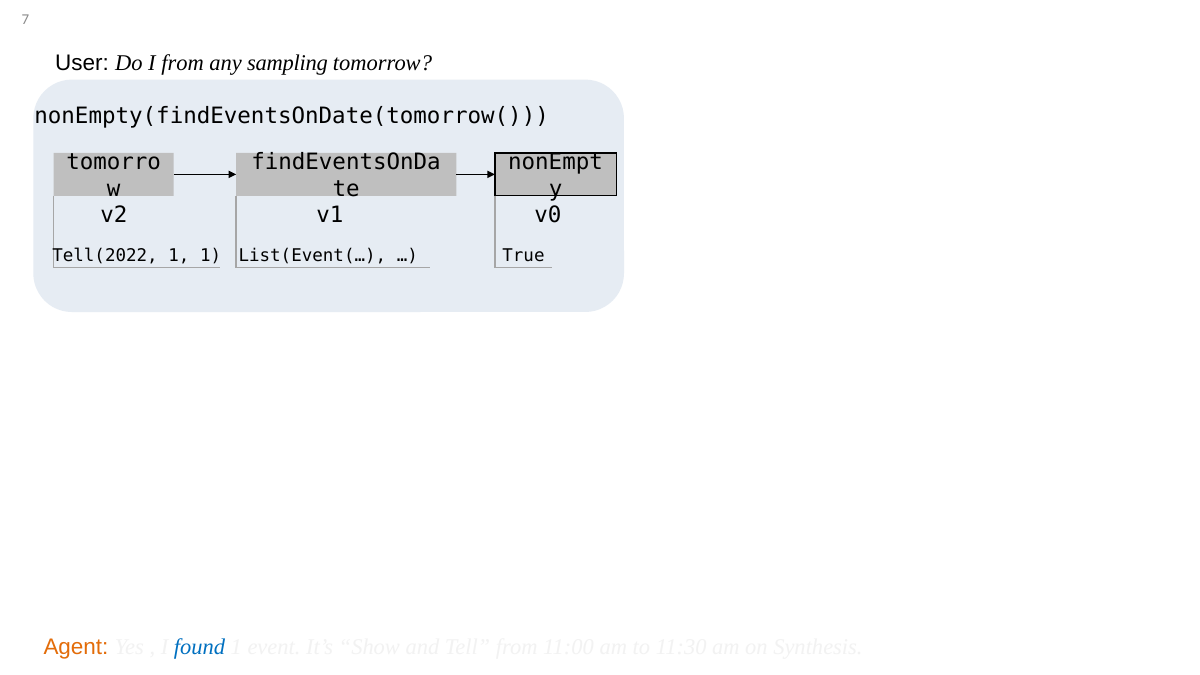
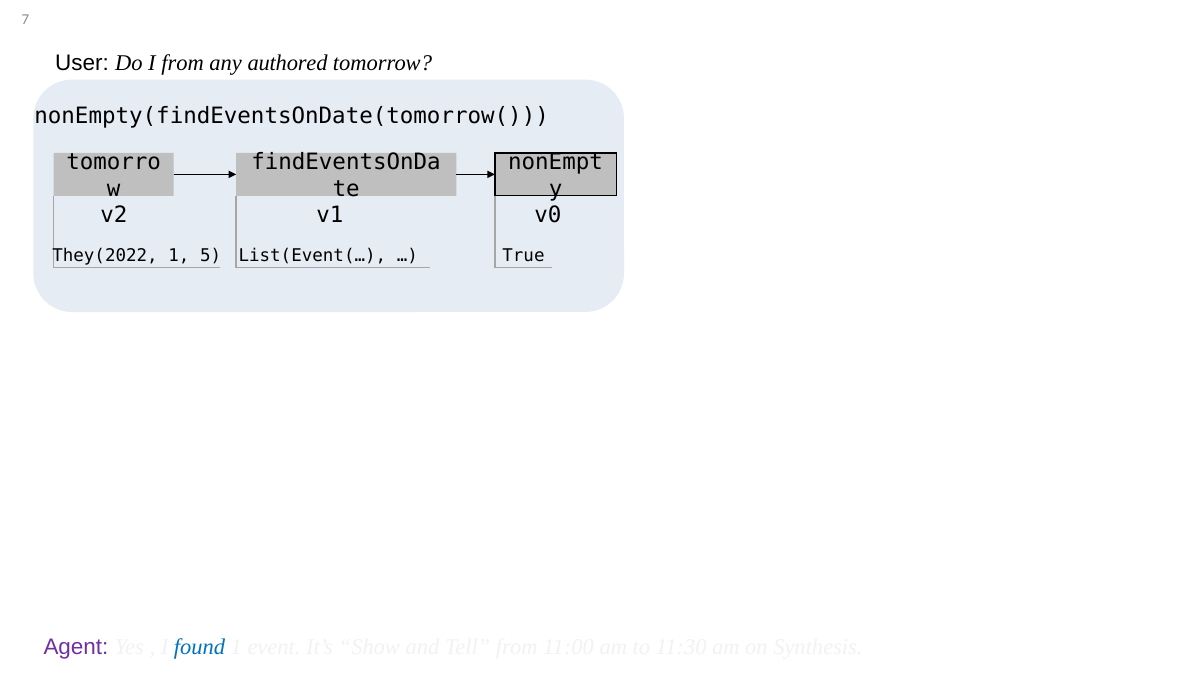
sampling: sampling -> authored
Tell(2022: Tell(2022 -> They(2022
1 1: 1 -> 5
Agent colour: orange -> purple
